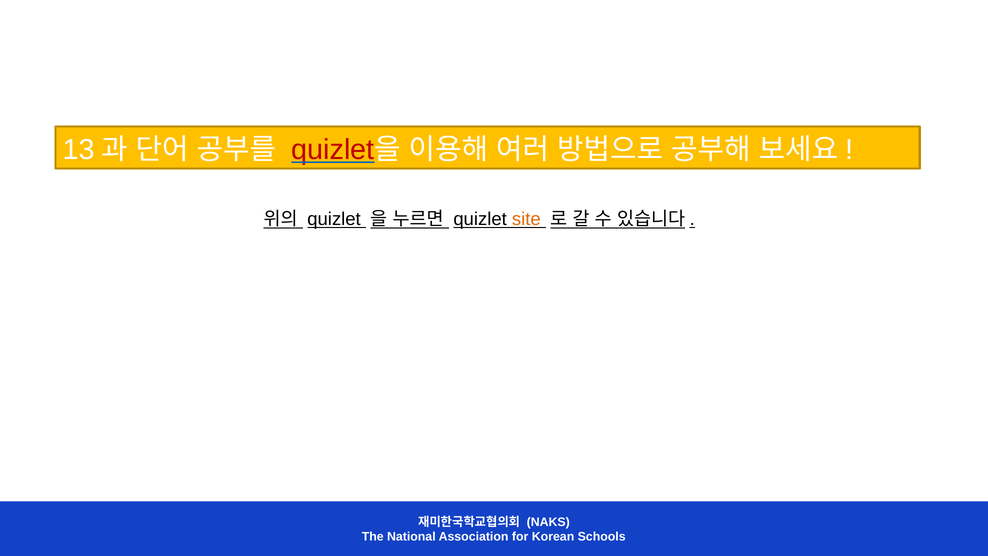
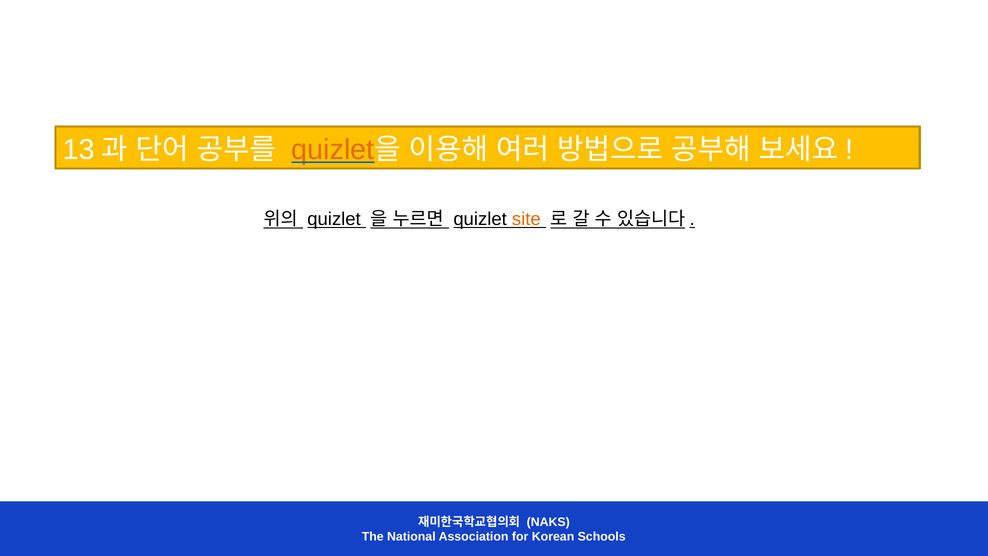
quizlet at (333, 150) colour: red -> orange
